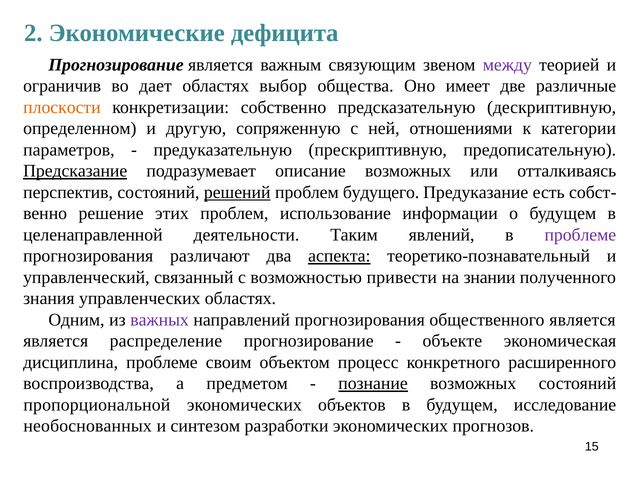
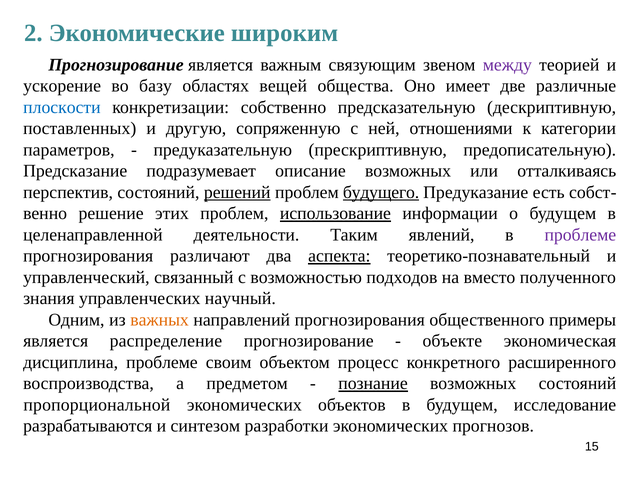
дефицита: дефицита -> широким
ограничив: ограничив -> ускорение
дает: дает -> базу
выбор: выбор -> вещей
плоскости colour: orange -> blue
определенном: определенном -> поставленных
Предсказание underline: present -> none
будущего underline: none -> present
использование underline: none -> present
привести: привести -> подходов
знании: знании -> вместо
управленческих областях: областях -> научный
важных colour: purple -> orange
общественного является: является -> примеры
необоснованных: необоснованных -> разрабатываются
